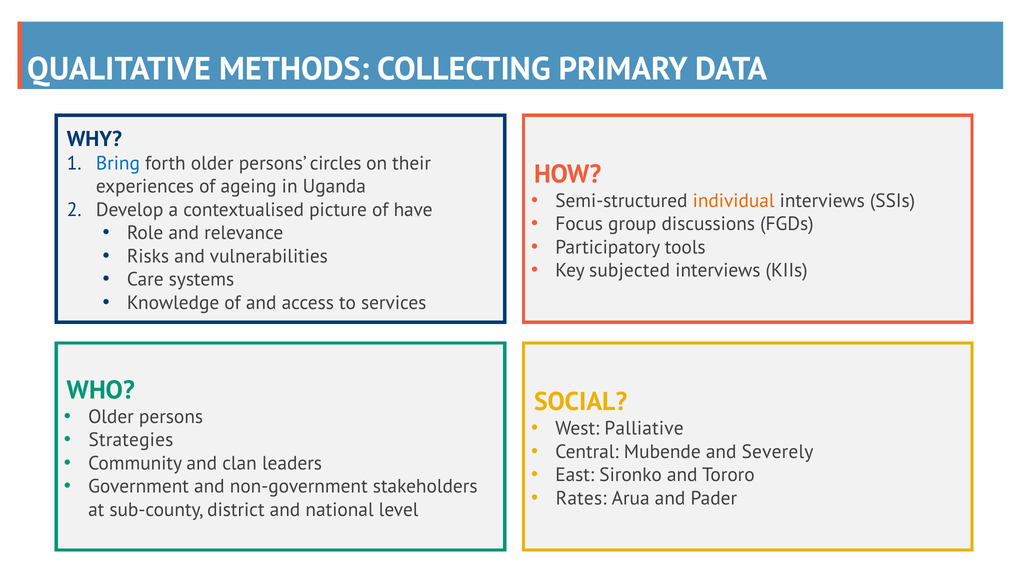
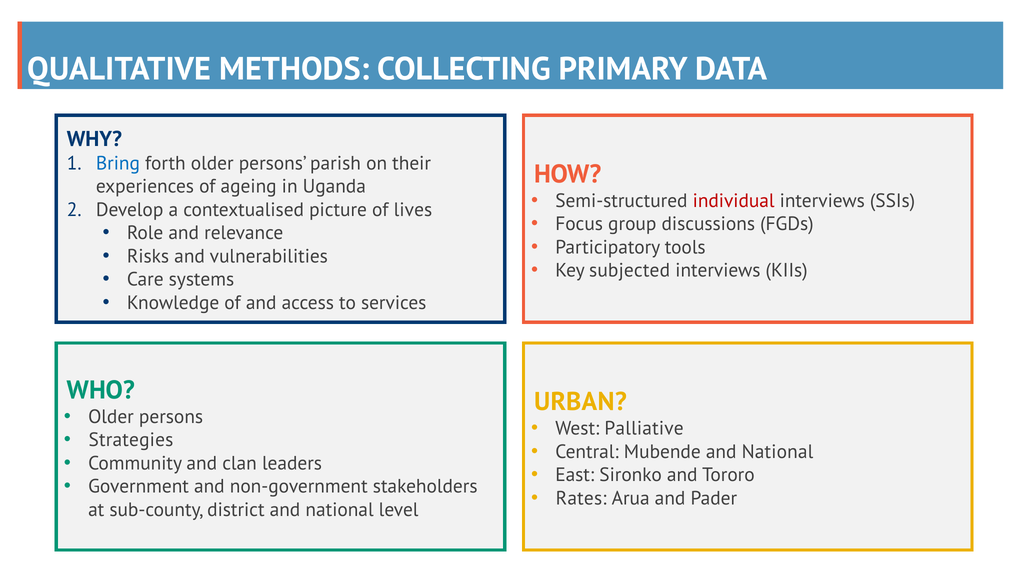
circles: circles -> parish
individual colour: orange -> red
have: have -> lives
SOCIAL: SOCIAL -> URBAN
Mubende and Severely: Severely -> National
